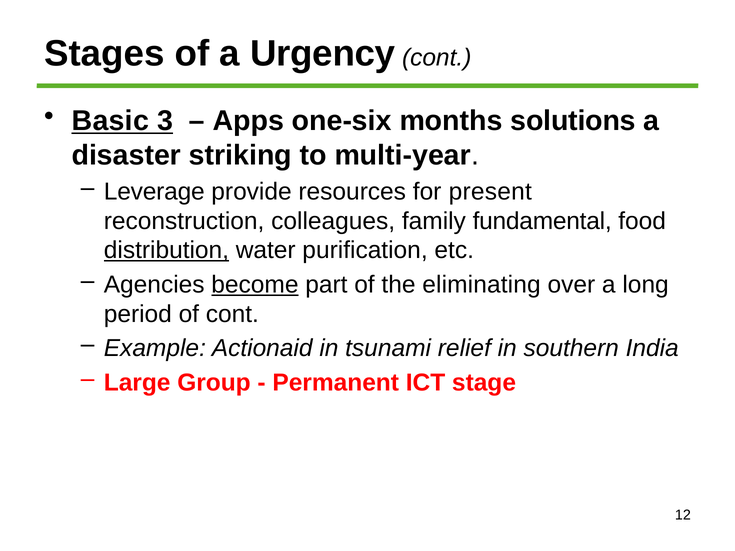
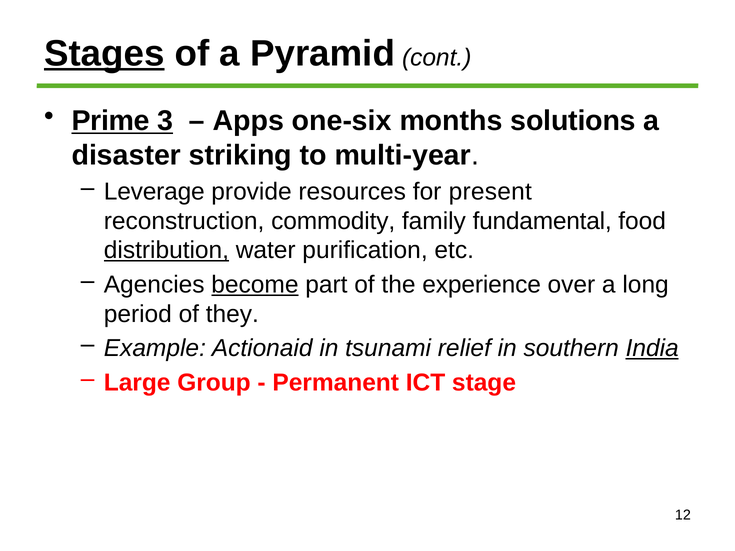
Stages underline: none -> present
Urgency: Urgency -> Pyramid
Basic: Basic -> Prime
colleagues: colleagues -> commodity
eliminating: eliminating -> experience
of cont: cont -> they
India underline: none -> present
